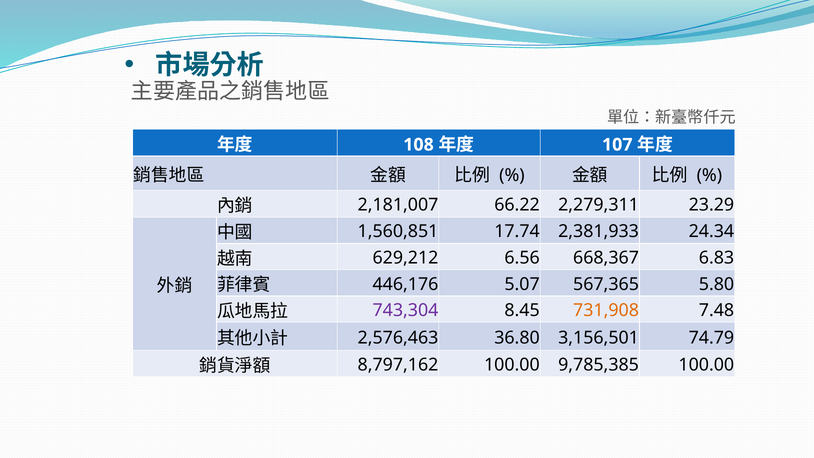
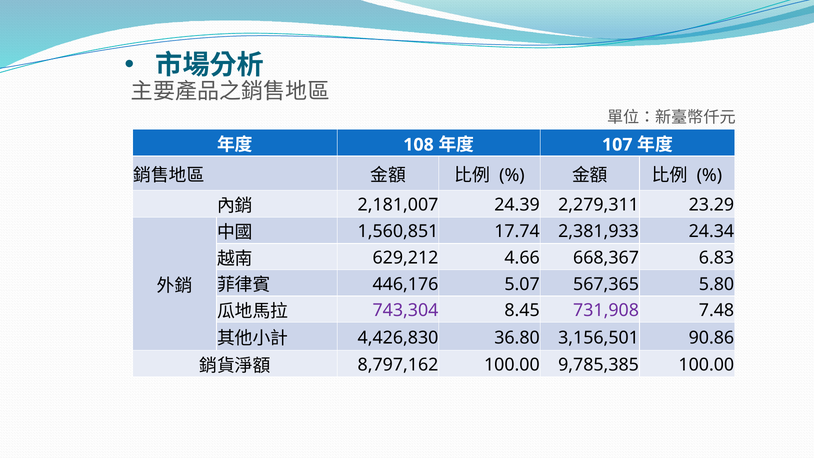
66.22: 66.22 -> 24.39
6.56: 6.56 -> 4.66
731,908 colour: orange -> purple
2,576,463: 2,576,463 -> 4,426,830
74.79: 74.79 -> 90.86
